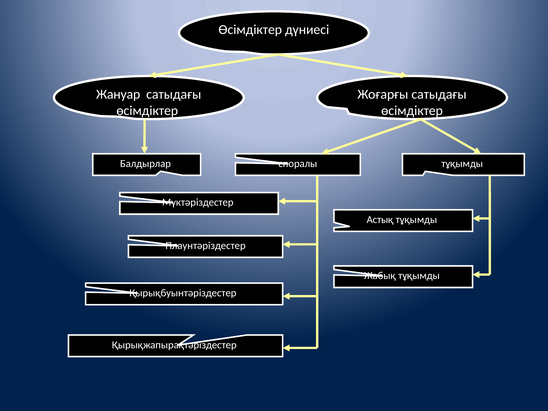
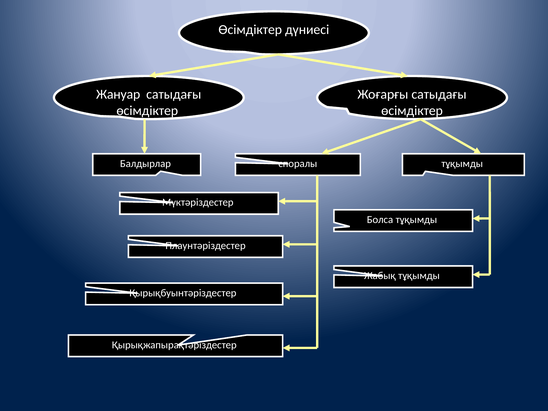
Астық: Астық -> Болса
